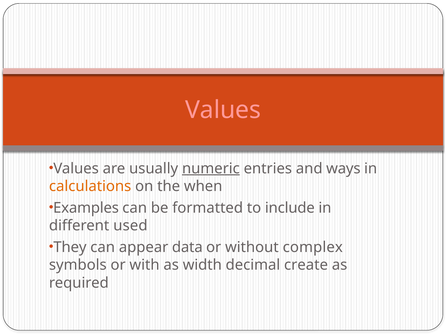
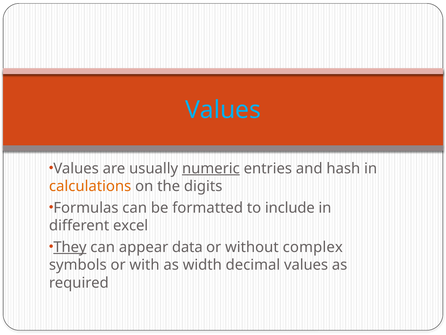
Values at (223, 110) colour: pink -> light blue
ways: ways -> hash
when: when -> digits
Examples: Examples -> Formulas
used: used -> excel
They underline: none -> present
decimal create: create -> values
